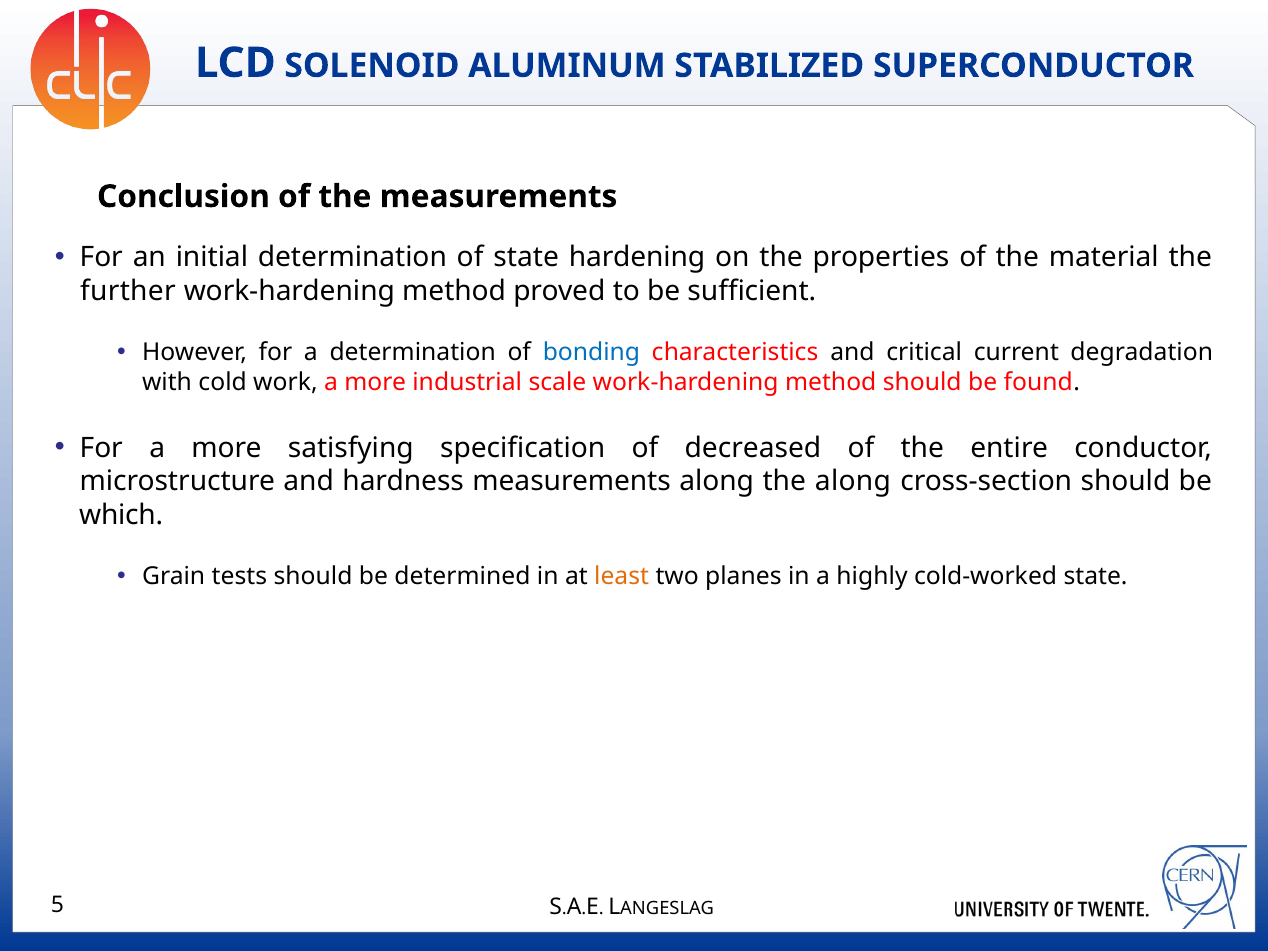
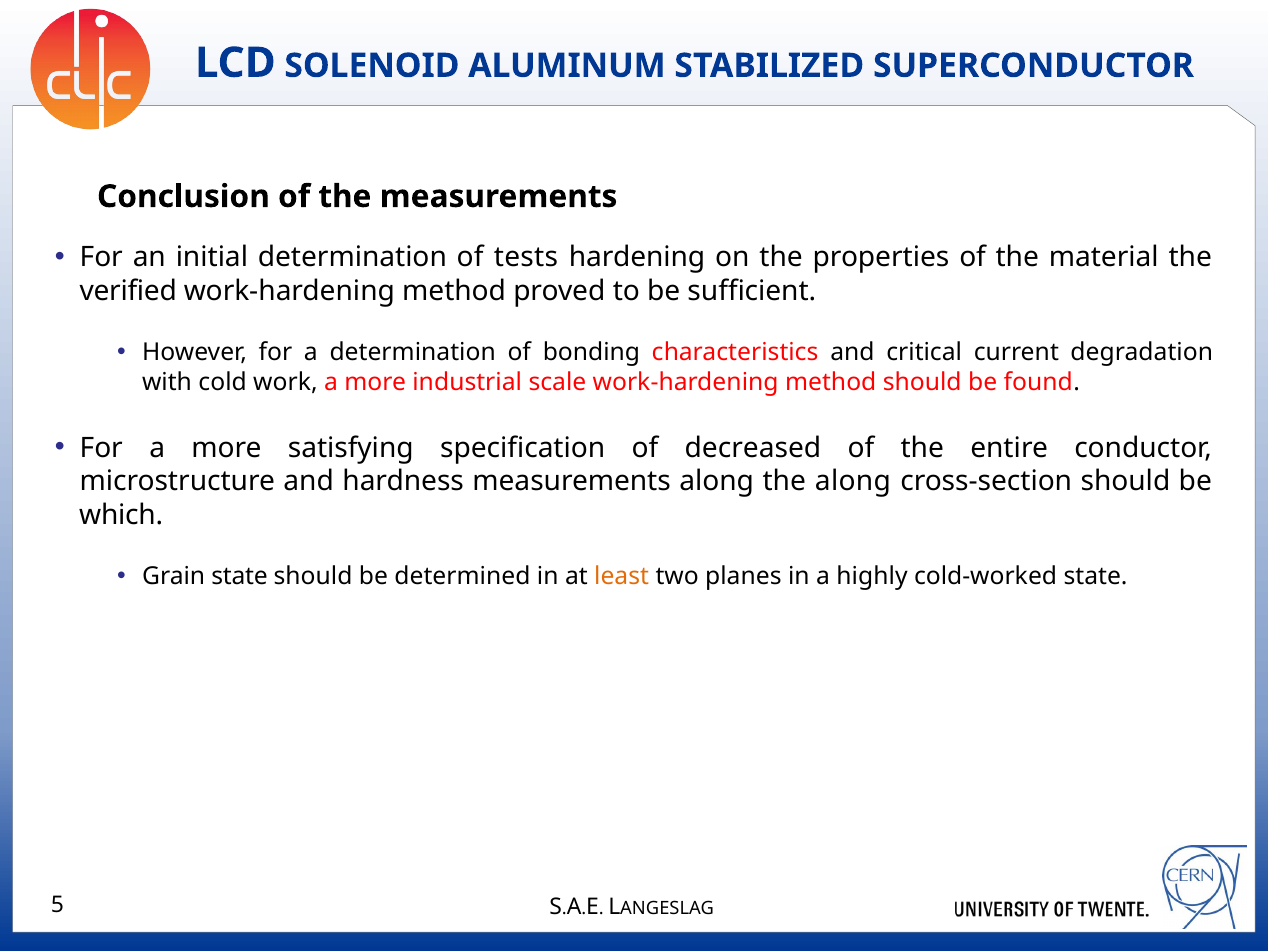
of state: state -> tests
further: further -> verified
bonding colour: blue -> black
Grain tests: tests -> state
